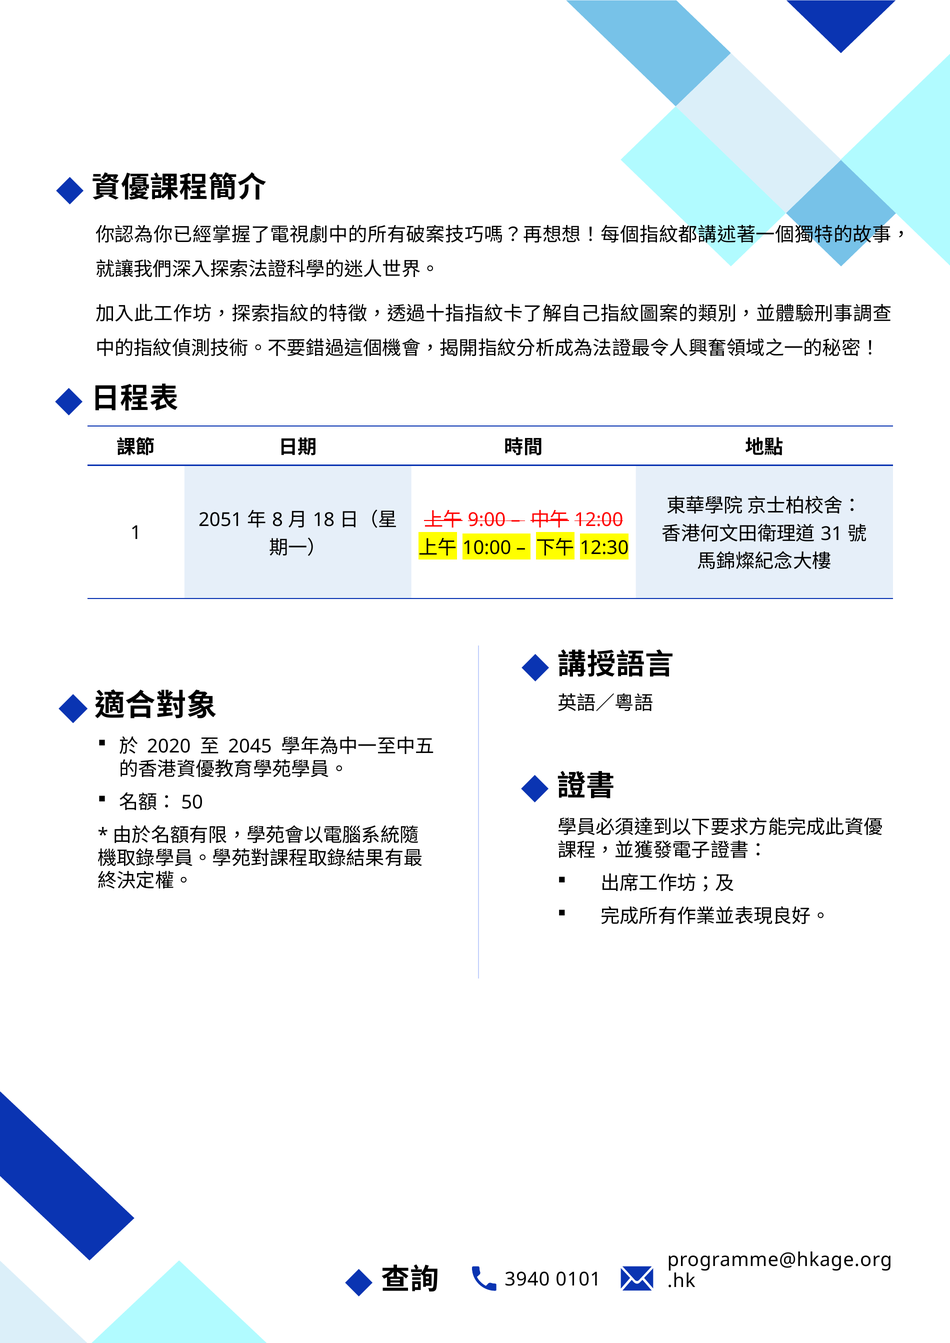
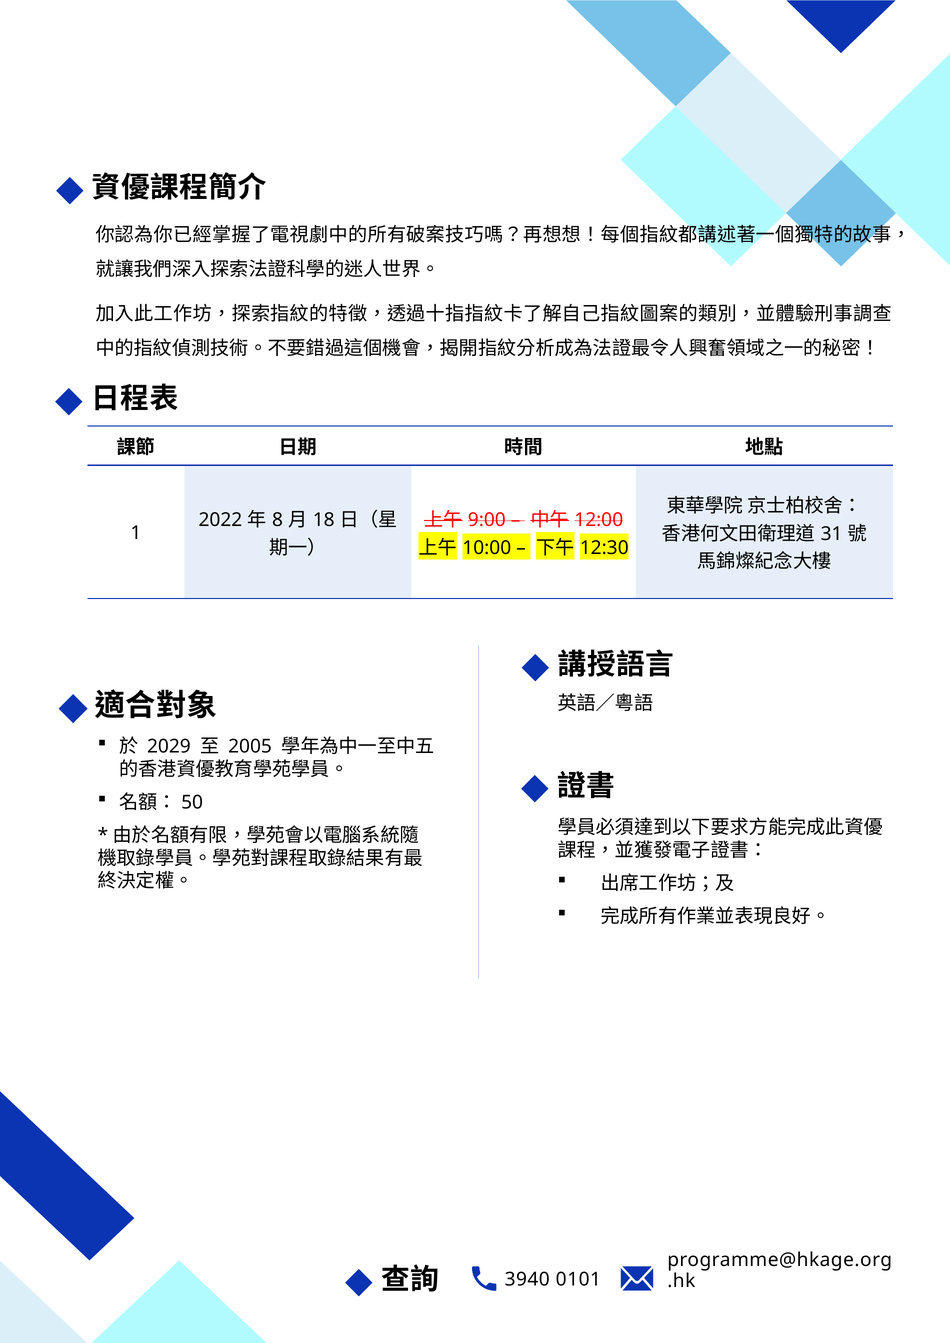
2051: 2051 -> 2022
2020: 2020 -> 2029
2045: 2045 -> 2005
